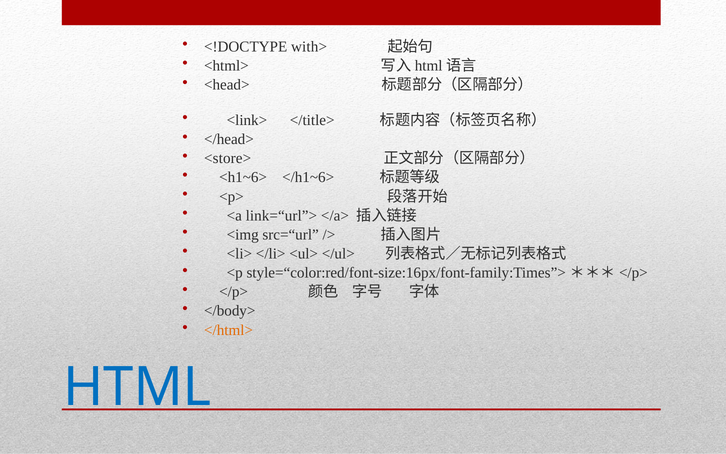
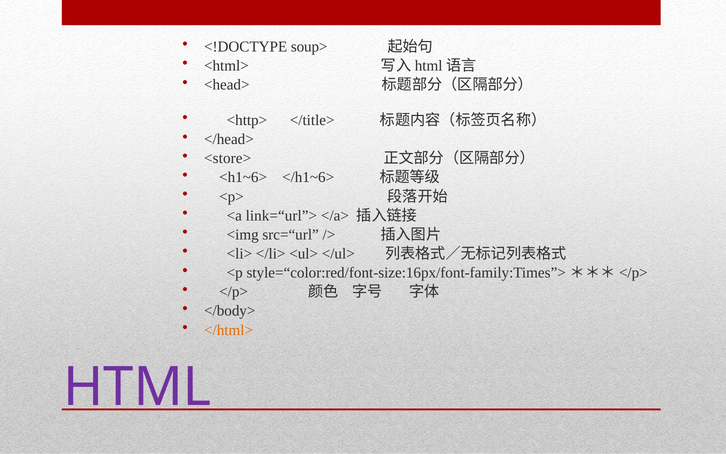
with>: with> -> soup>
<link>: <link> -> <http>
HTML colour: blue -> purple
